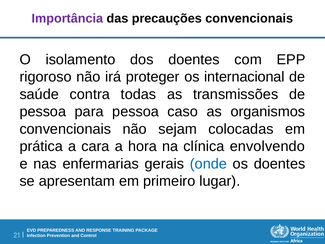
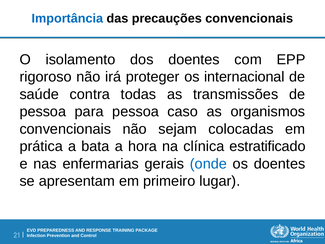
Importância colour: purple -> blue
cara: cara -> bata
envolvendo: envolvendo -> estratificado
